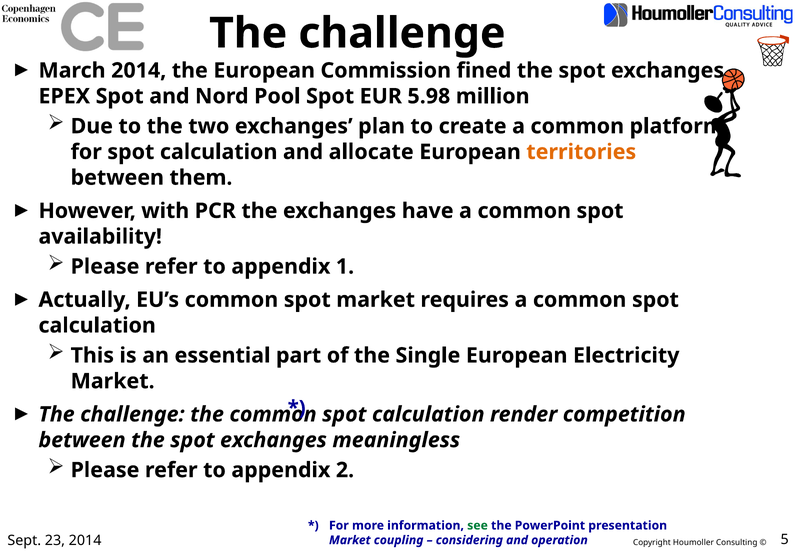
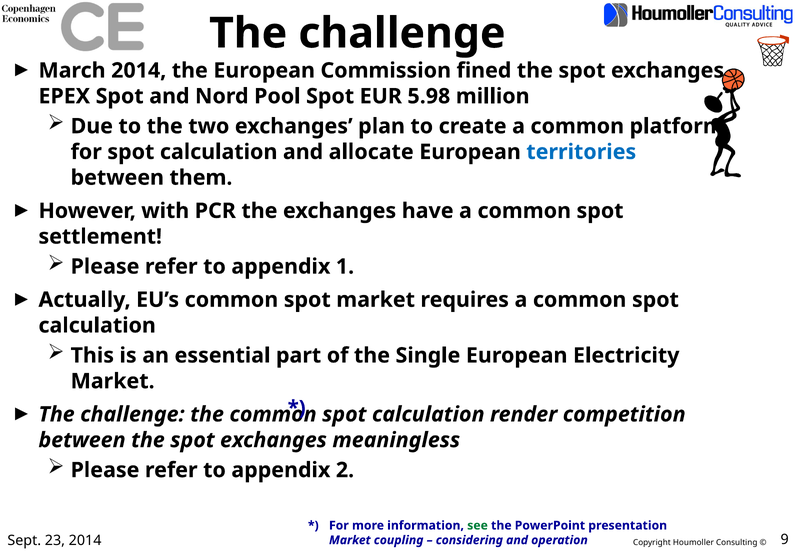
territories colour: orange -> blue
availability: availability -> settlement
5: 5 -> 9
